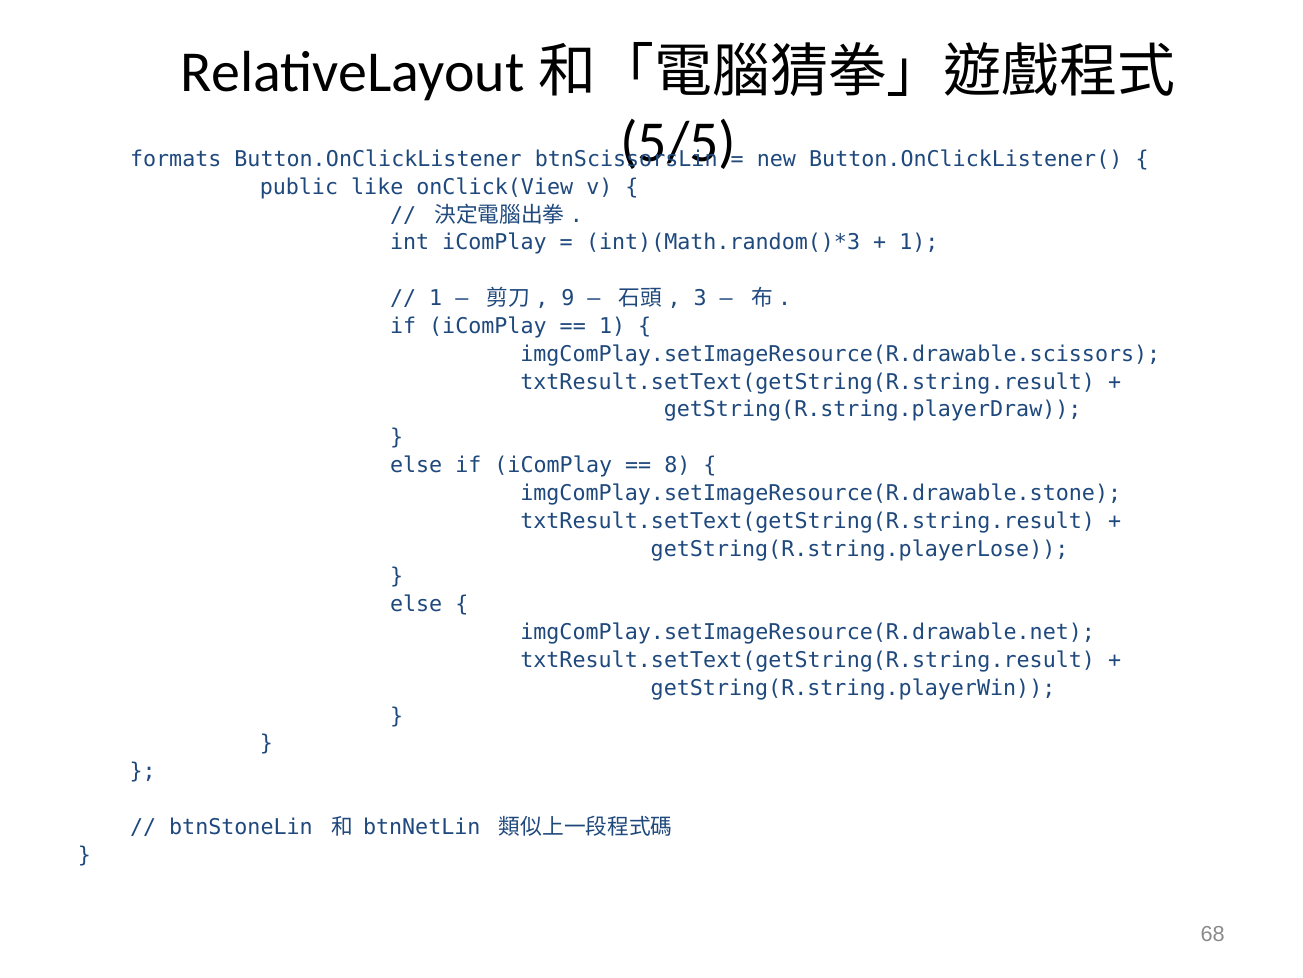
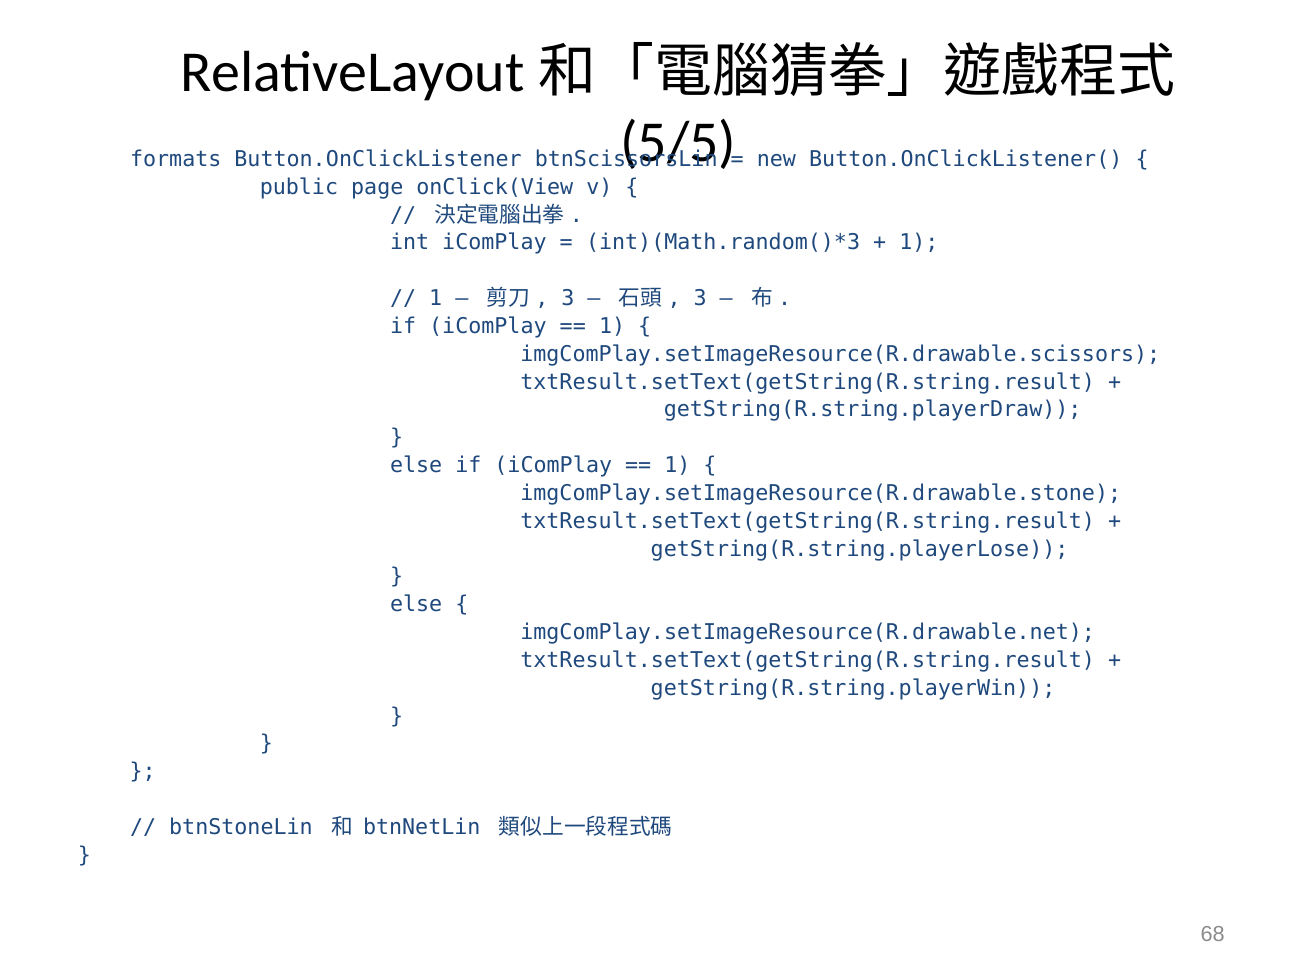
like: like -> page
9 at (568, 298): 9 -> 3
8 at (677, 465): 8 -> 1
